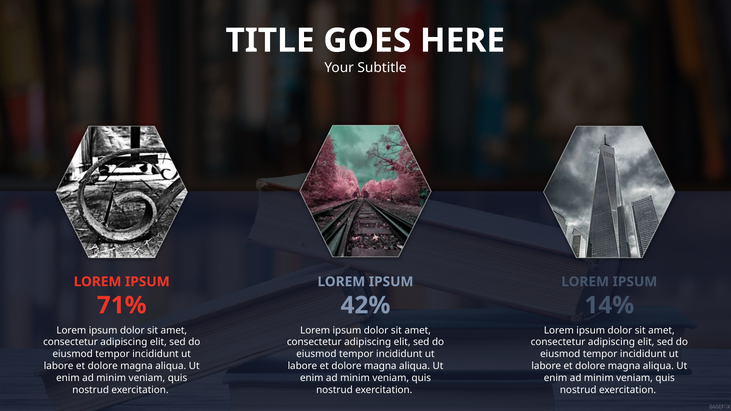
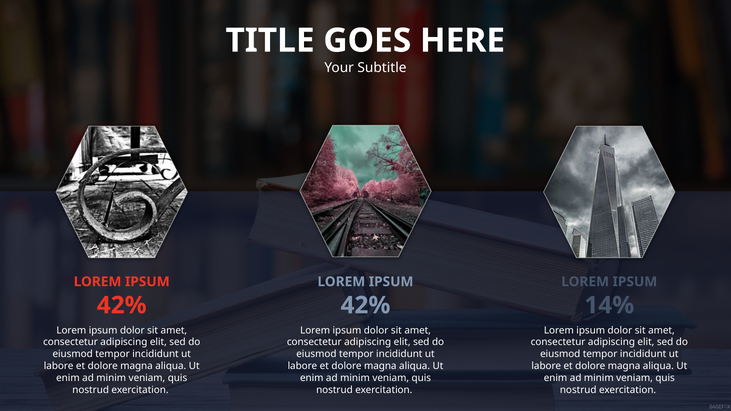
71% at (122, 305): 71% -> 42%
